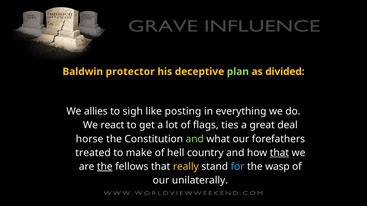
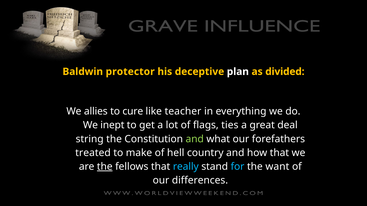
plan colour: light green -> white
sigh: sigh -> cure
posting: posting -> teacher
react: react -> inept
horse: horse -> string
that at (279, 153) underline: present -> none
really colour: yellow -> light blue
wasp: wasp -> want
unilaterally: unilaterally -> differences
